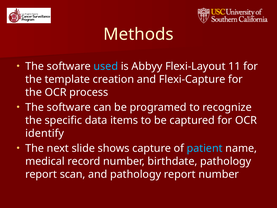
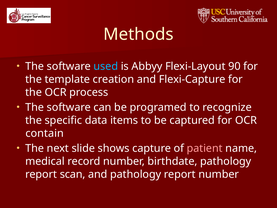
11: 11 -> 90
identify: identify -> contain
patient colour: light blue -> pink
